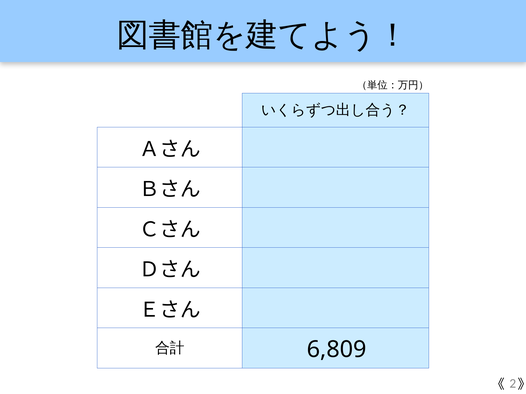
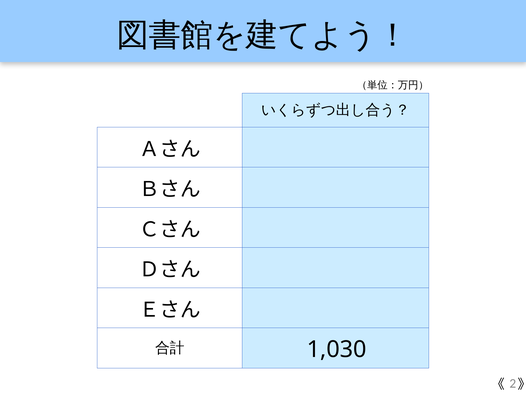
6,809: 6,809 -> 1,030
